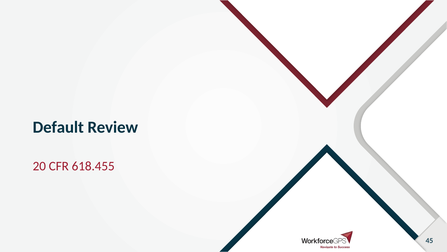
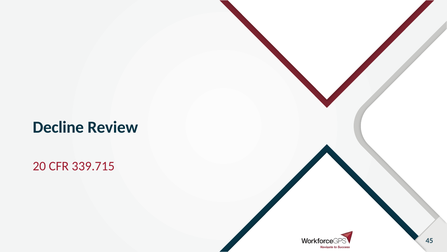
Default: Default -> Decline
618.455: 618.455 -> 339.715
